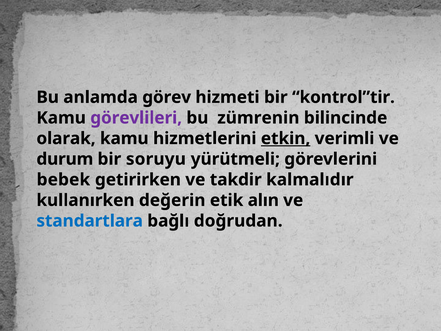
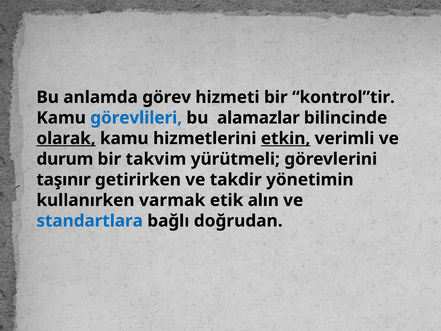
görevlileri colour: purple -> blue
zümrenin: zümrenin -> alamazlar
olarak underline: none -> present
soruyu: soruyu -> takvim
bebek: bebek -> taşınır
kalmalıdır: kalmalıdır -> yönetimin
değerin: değerin -> varmak
